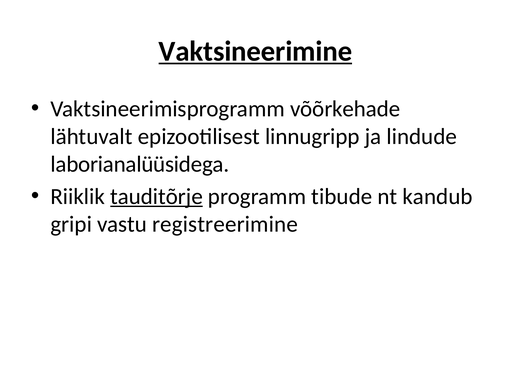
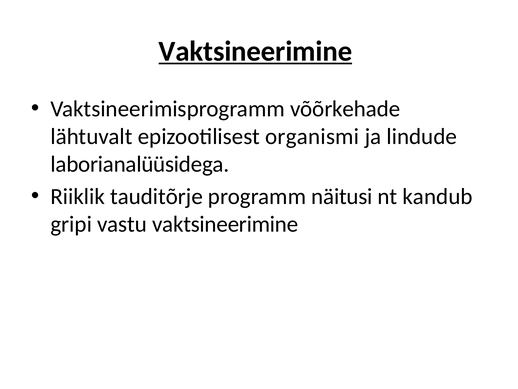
linnugripp: linnugripp -> organismi
tauditõrje underline: present -> none
tibude: tibude -> näitusi
vastu registreerimine: registreerimine -> vaktsineerimine
